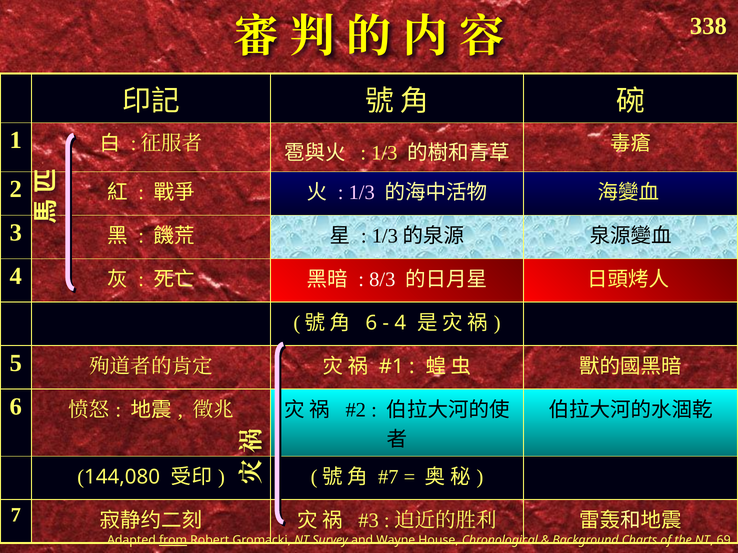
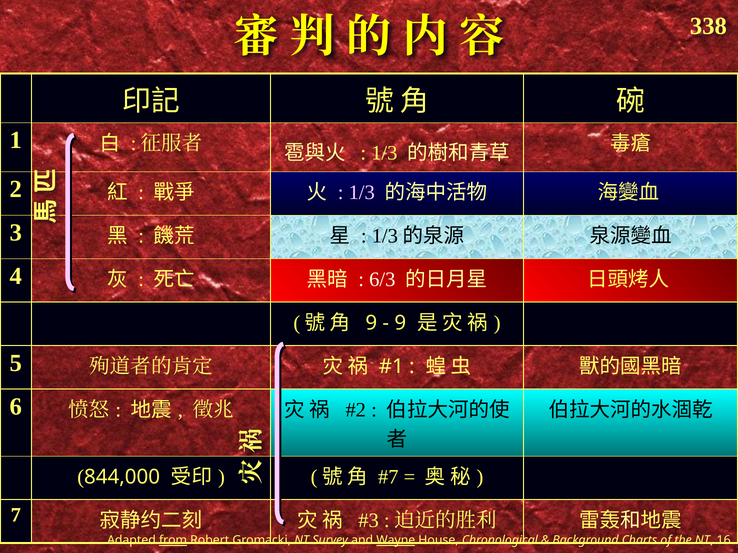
8/3: 8/3 -> 6/3
6 at (371, 323): 6 -> 9
4 at (400, 323): 4 -> 9
144,080: 144,080 -> 844,000
Wayne underline: none -> present
69: 69 -> 16
